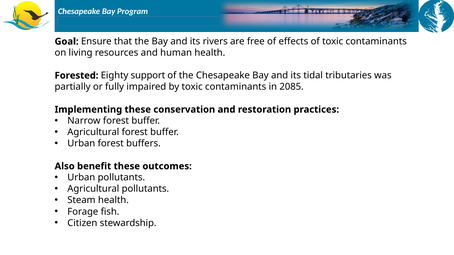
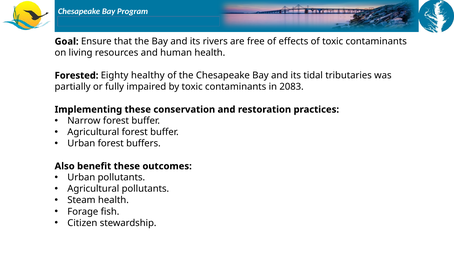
support: support -> healthy
2085: 2085 -> 2083
